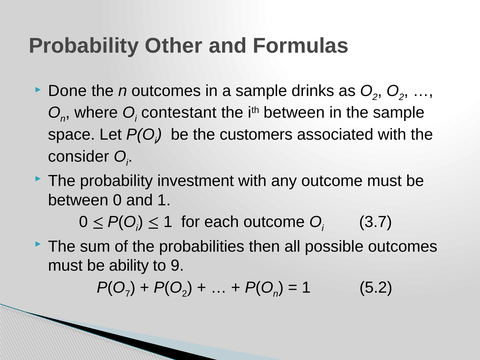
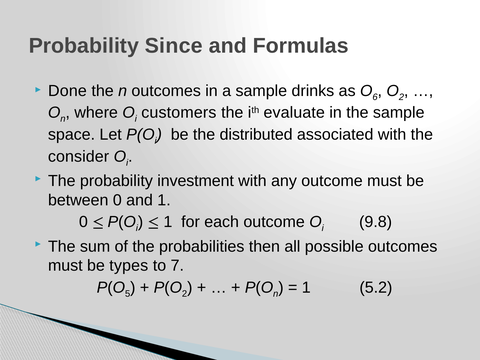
Other: Other -> Since
2 at (375, 97): 2 -> 6
contestant: contestant -> customers
ith between: between -> evaluate
customers: customers -> distributed
3.7: 3.7 -> 9.8
ability: ability -> types
9: 9 -> 7
7: 7 -> 5
